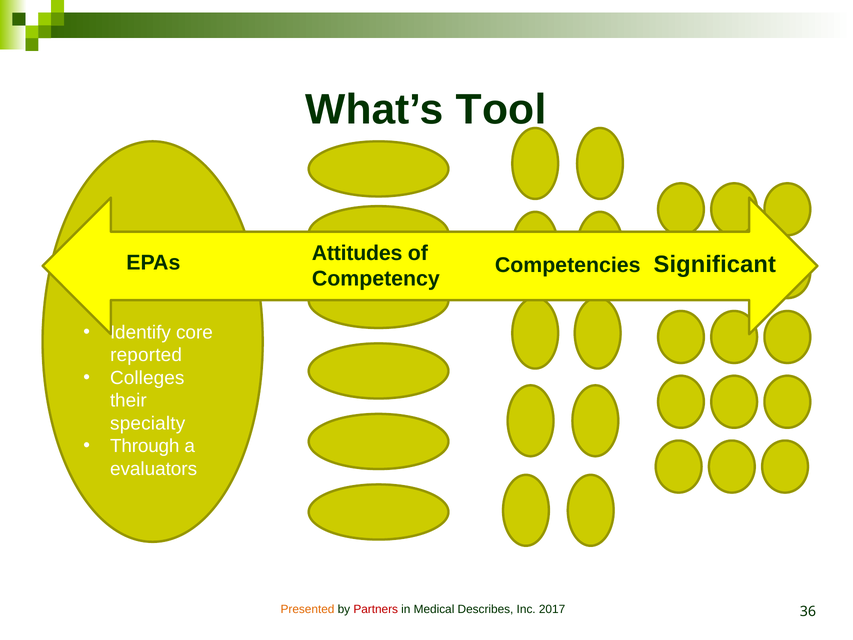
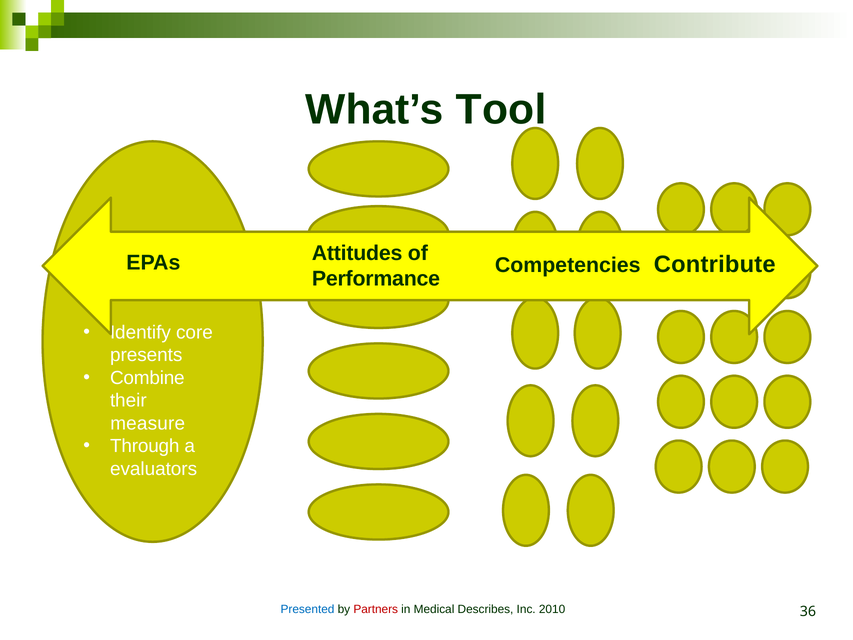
Significant: Significant -> Contribute
Competency: Competency -> Performance
reported: reported -> presents
Colleges: Colleges -> Combine
specialty: specialty -> measure
Presented colour: orange -> blue
2017: 2017 -> 2010
